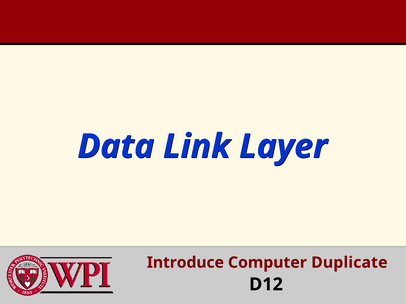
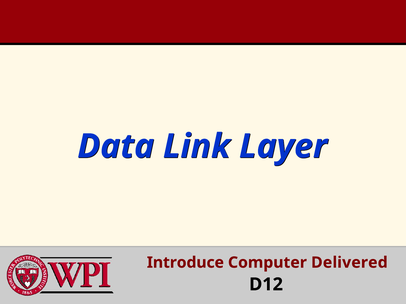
Duplicate: Duplicate -> Delivered
